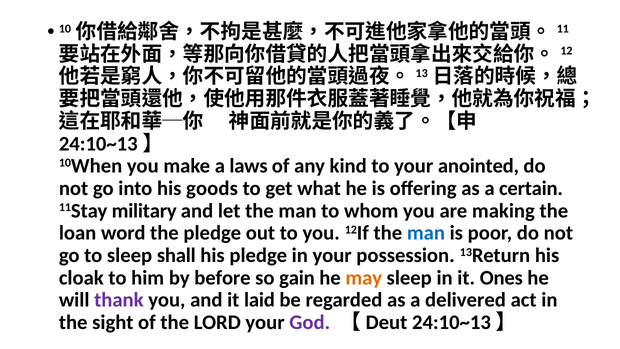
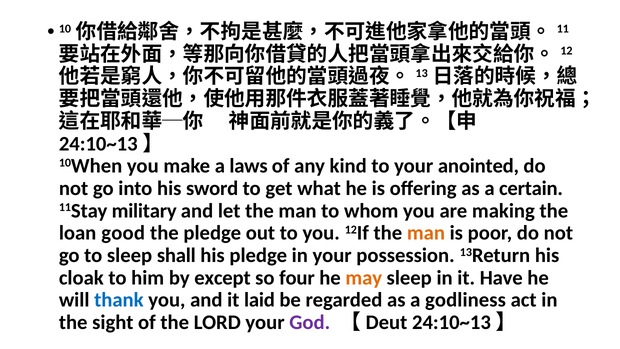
goods: goods -> sword
word: word -> good
man at (426, 233) colour: blue -> orange
before: before -> except
gain: gain -> four
Ones: Ones -> Have
thank colour: purple -> blue
delivered: delivered -> godliness
